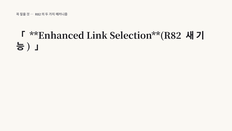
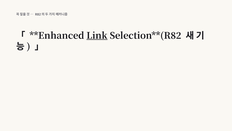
Link underline: none -> present
